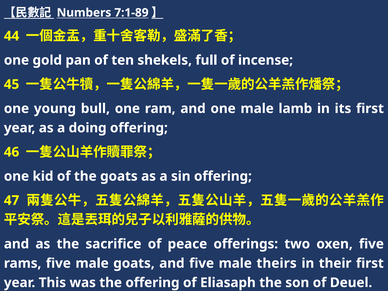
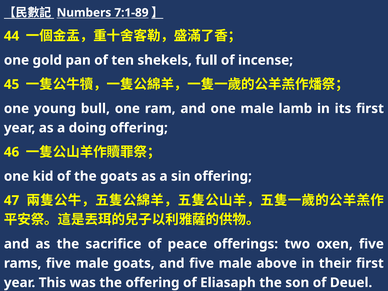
theirs: theirs -> above
